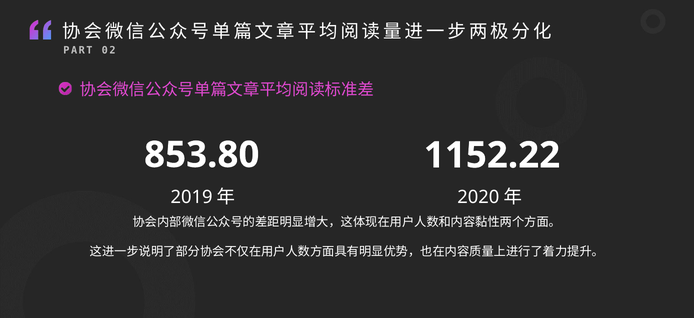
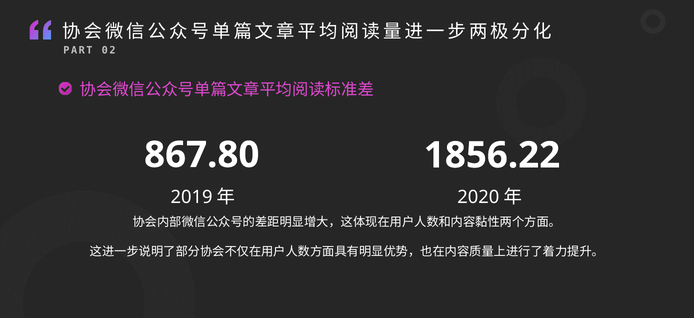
853.80: 853.80 -> 867.80
1152.22: 1152.22 -> 1856.22
